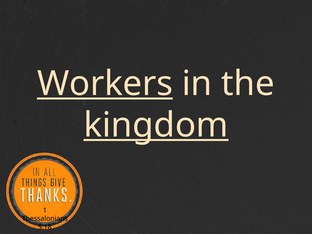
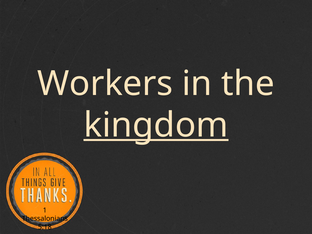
Workers underline: present -> none
